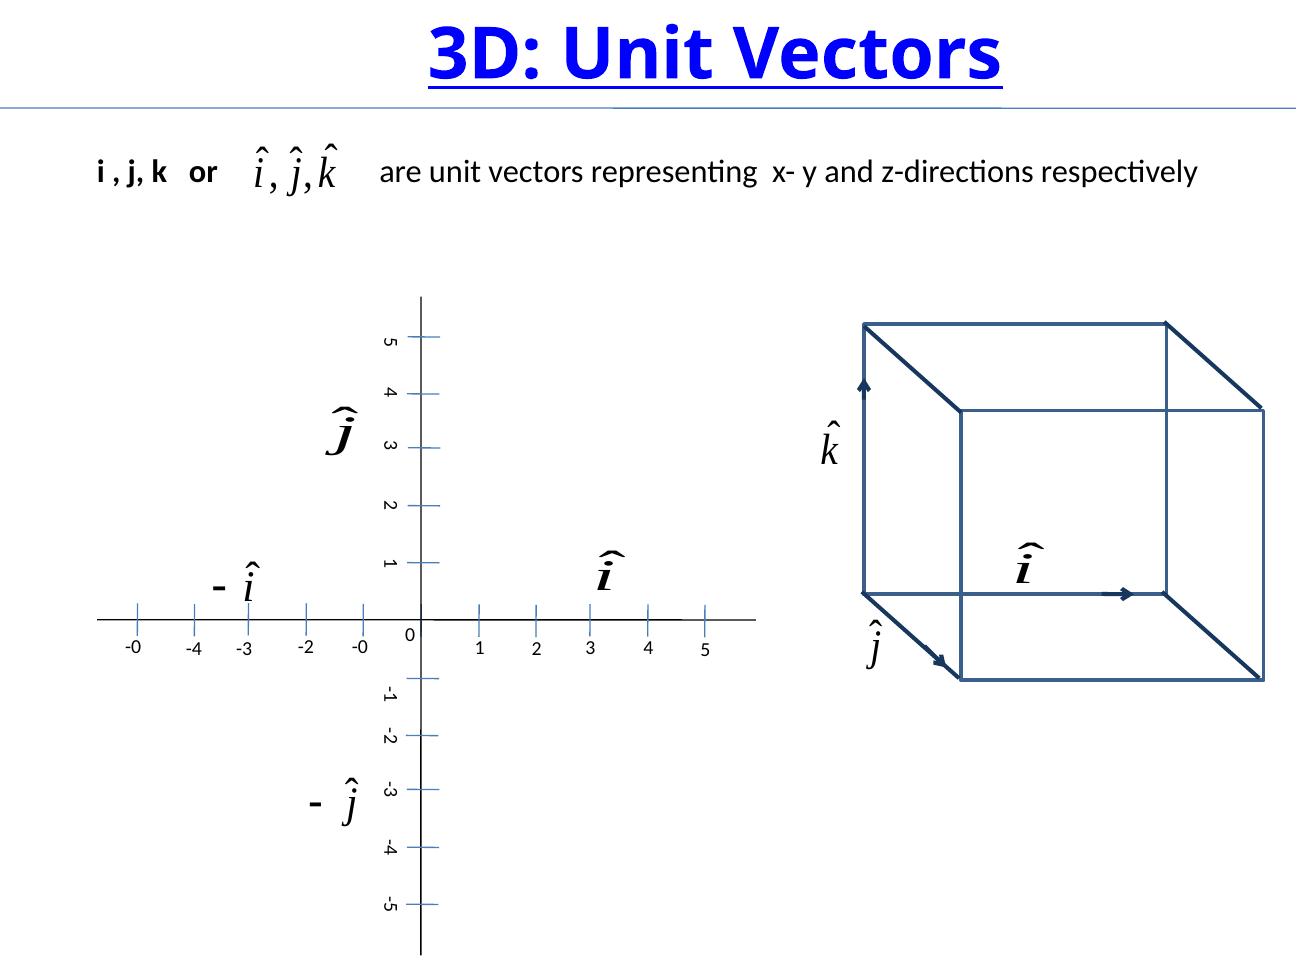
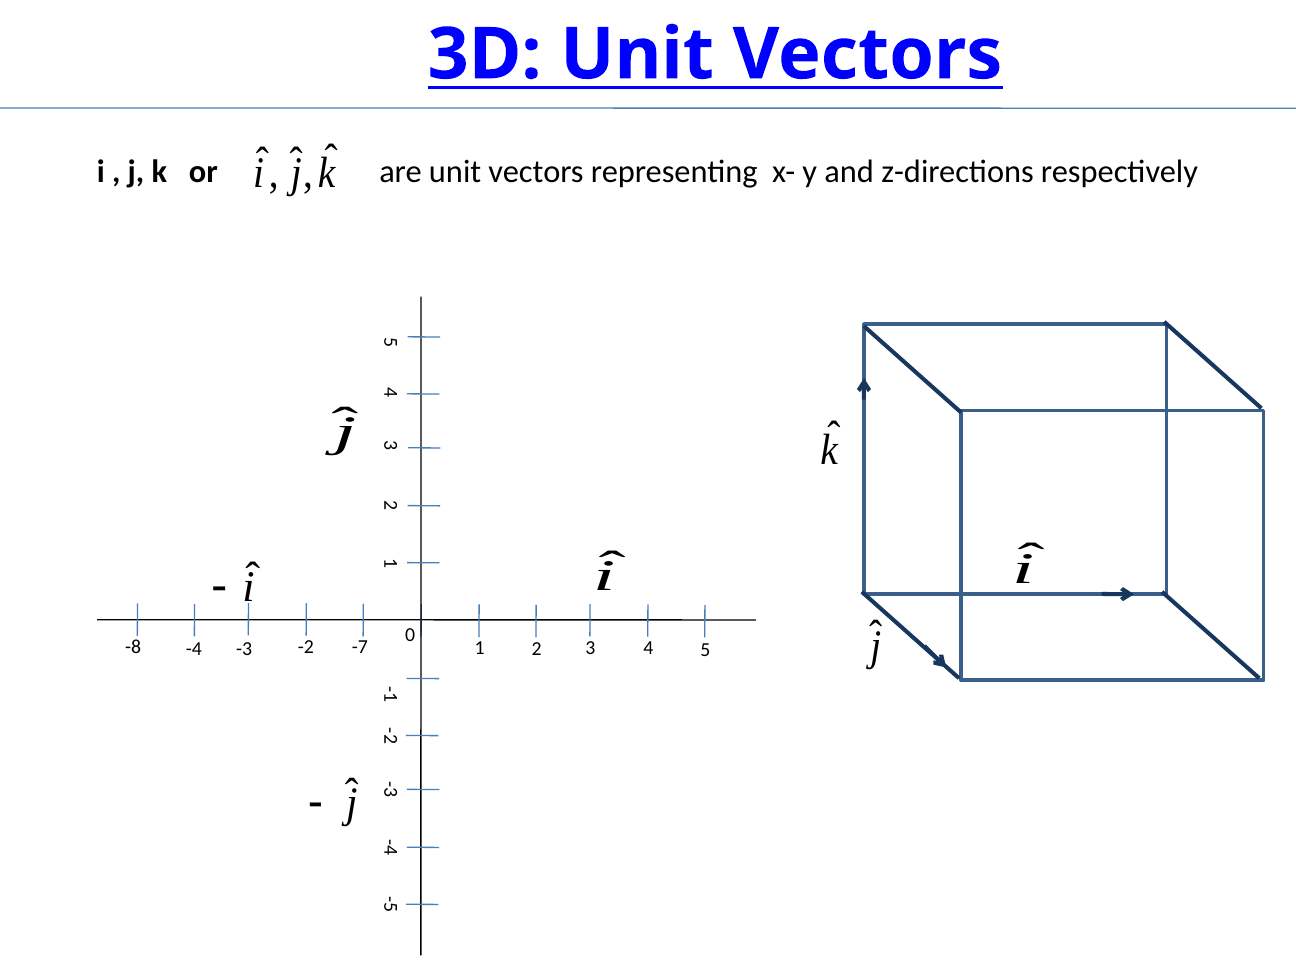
-0 at (133, 647): -0 -> -8
-2 -0: -0 -> -7
